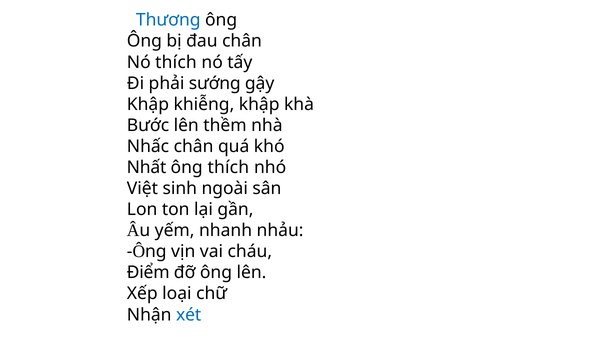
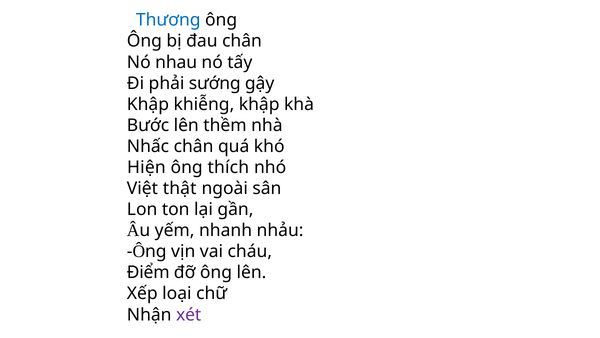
Nó thích: thích -> nhau
Nhất: Nhất -> Hiện
sinh: sinh -> thật
xét colour: blue -> purple
